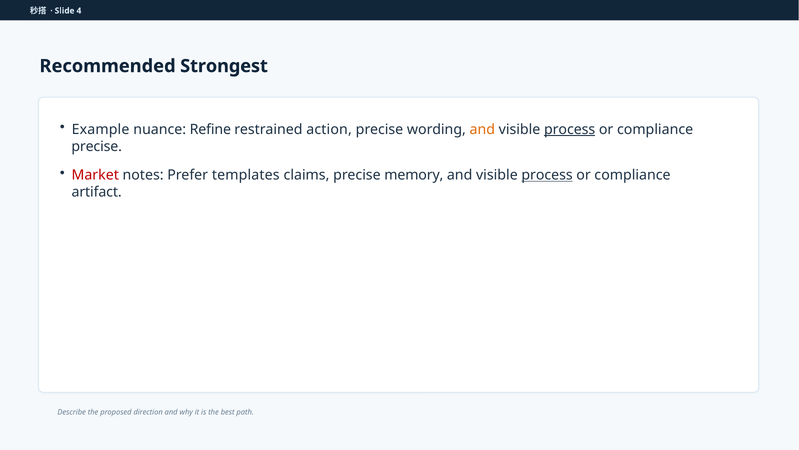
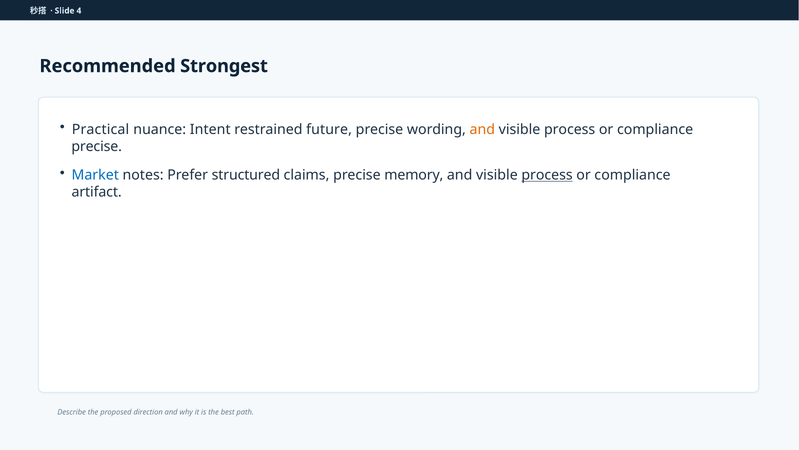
Example: Example -> Practical
Refine: Refine -> Intent
action: action -> future
process at (570, 129) underline: present -> none
Market colour: red -> blue
templates: templates -> structured
